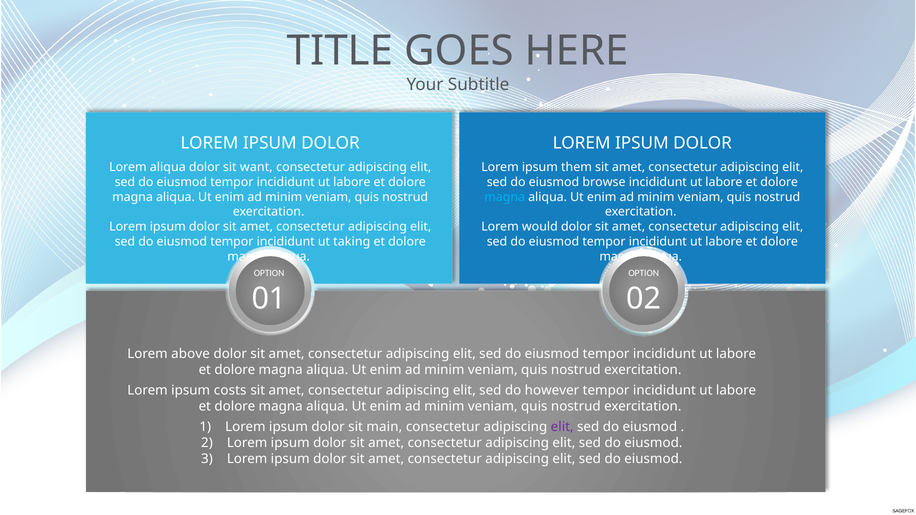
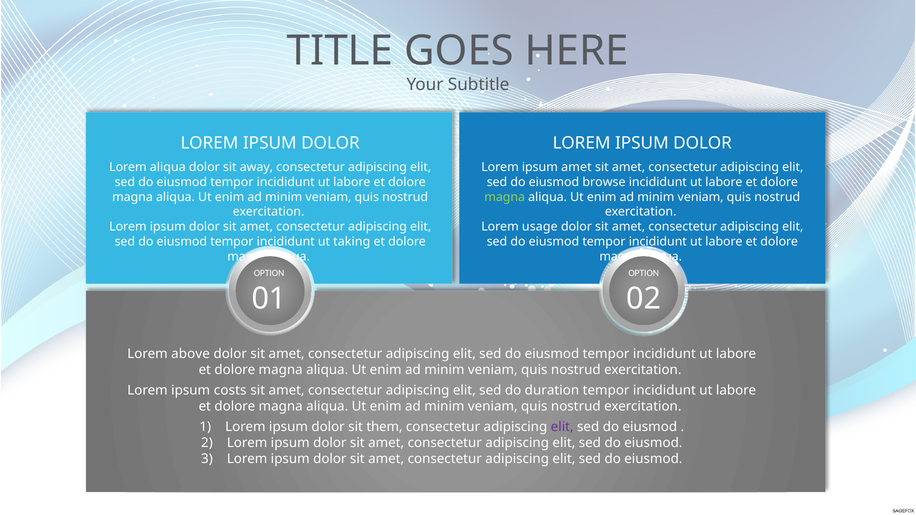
want: want -> away
ipsum them: them -> amet
magna at (505, 197) colour: light blue -> light green
would: would -> usage
however: however -> duration
main: main -> them
